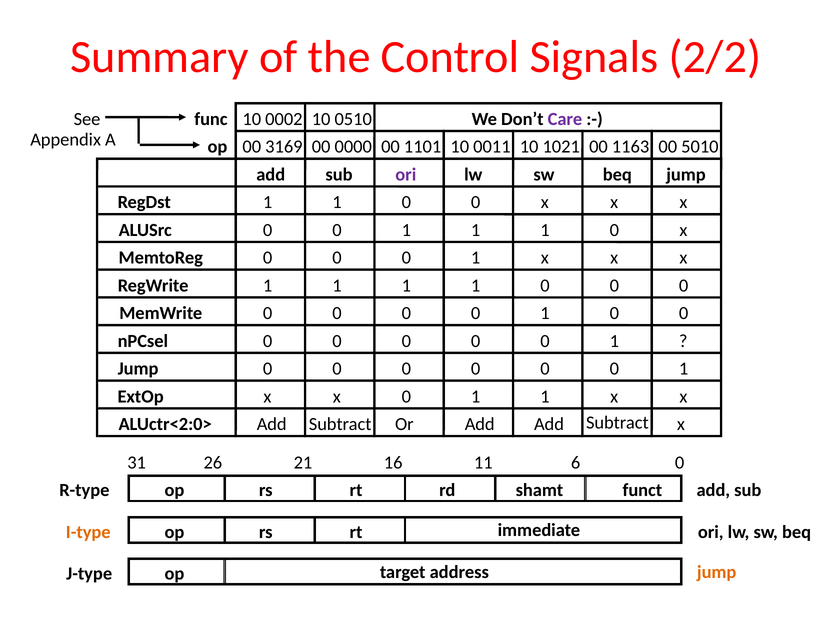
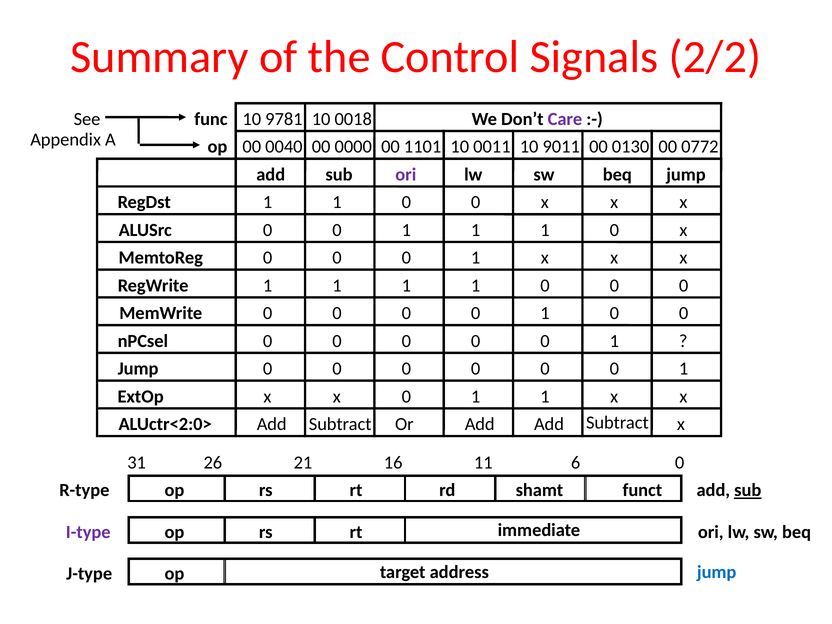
0002: 0002 -> 9781
0510: 0510 -> 0018
3169: 3169 -> 0040
1021: 1021 -> 9011
1163: 1163 -> 0130
5010: 5010 -> 0772
sub at (748, 490) underline: none -> present
I-type colour: orange -> purple
jump at (717, 572) colour: orange -> blue
